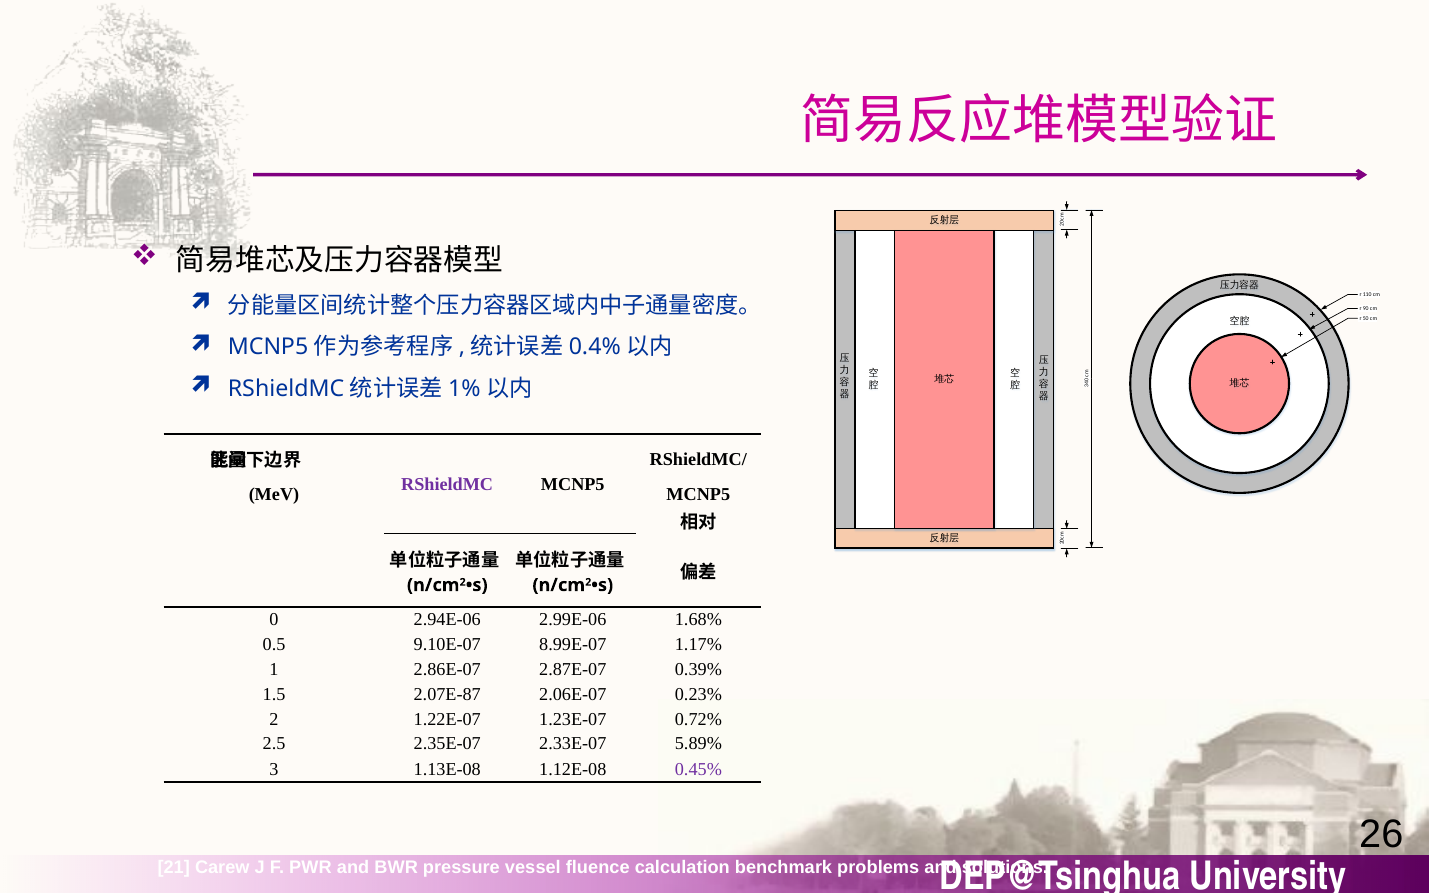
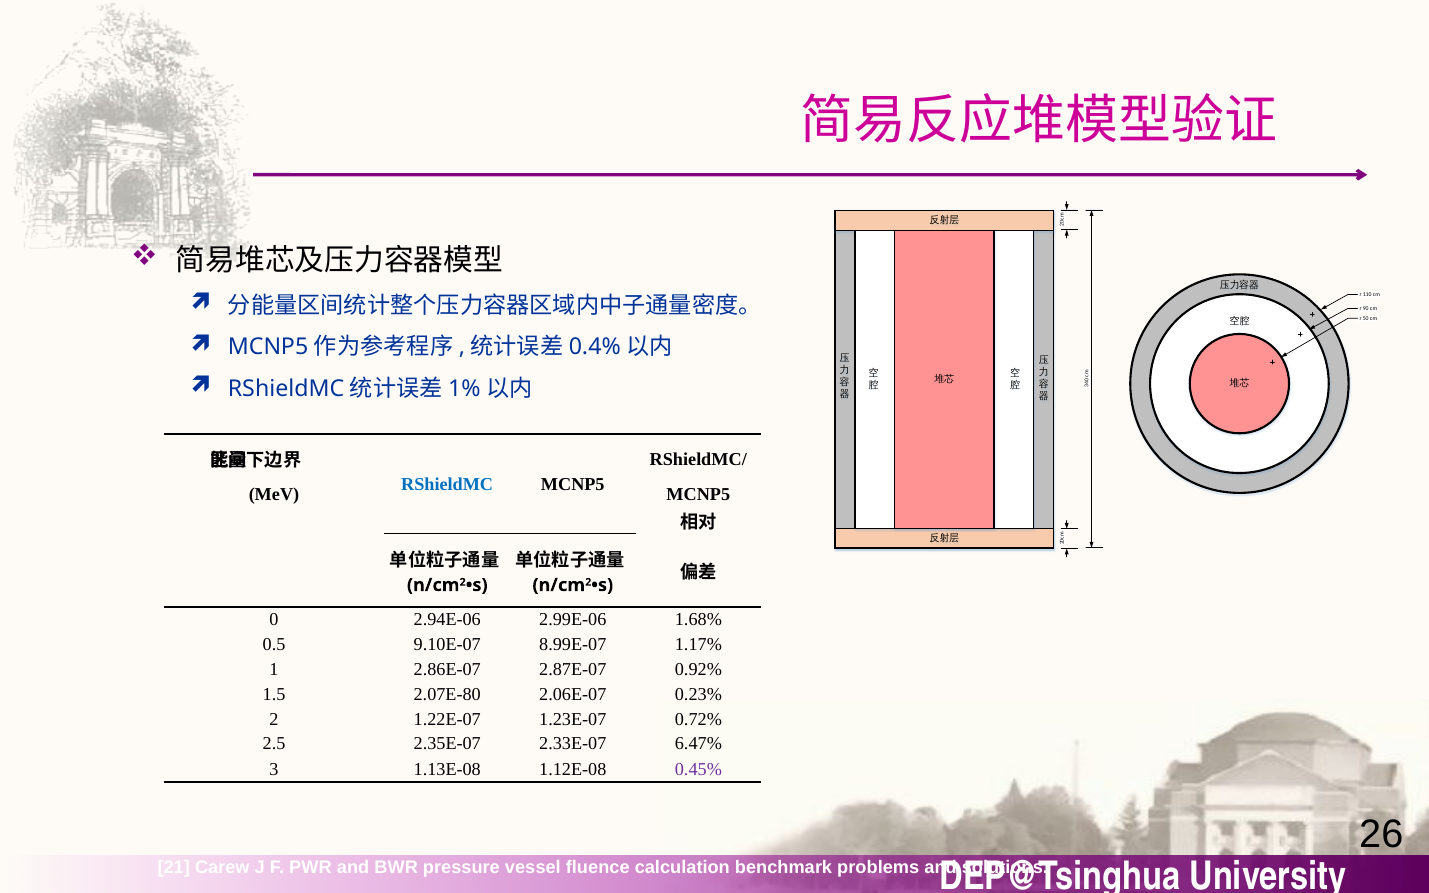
RShieldMC colour: purple -> blue
0.39%: 0.39% -> 0.92%
2.07E-87: 2.07E-87 -> 2.07E-80
5.89%: 5.89% -> 6.47%
